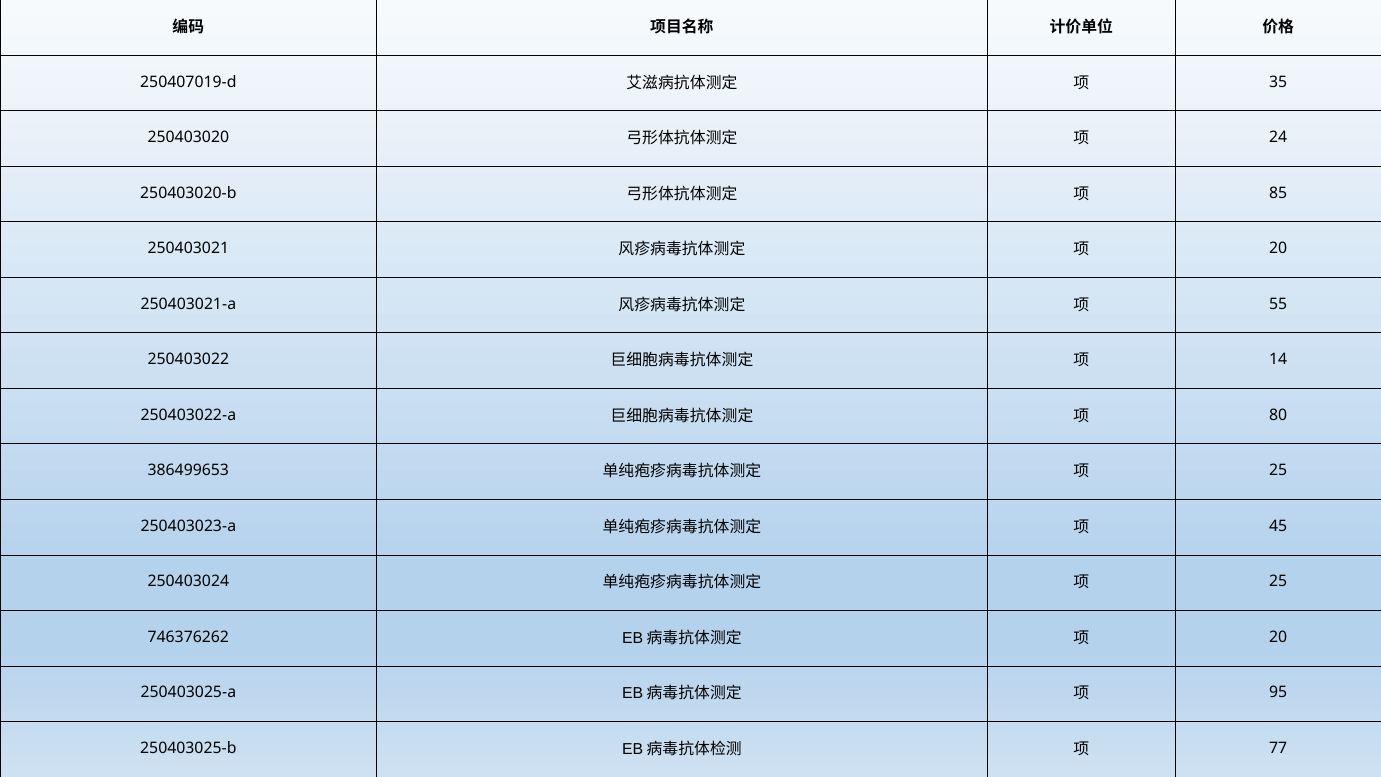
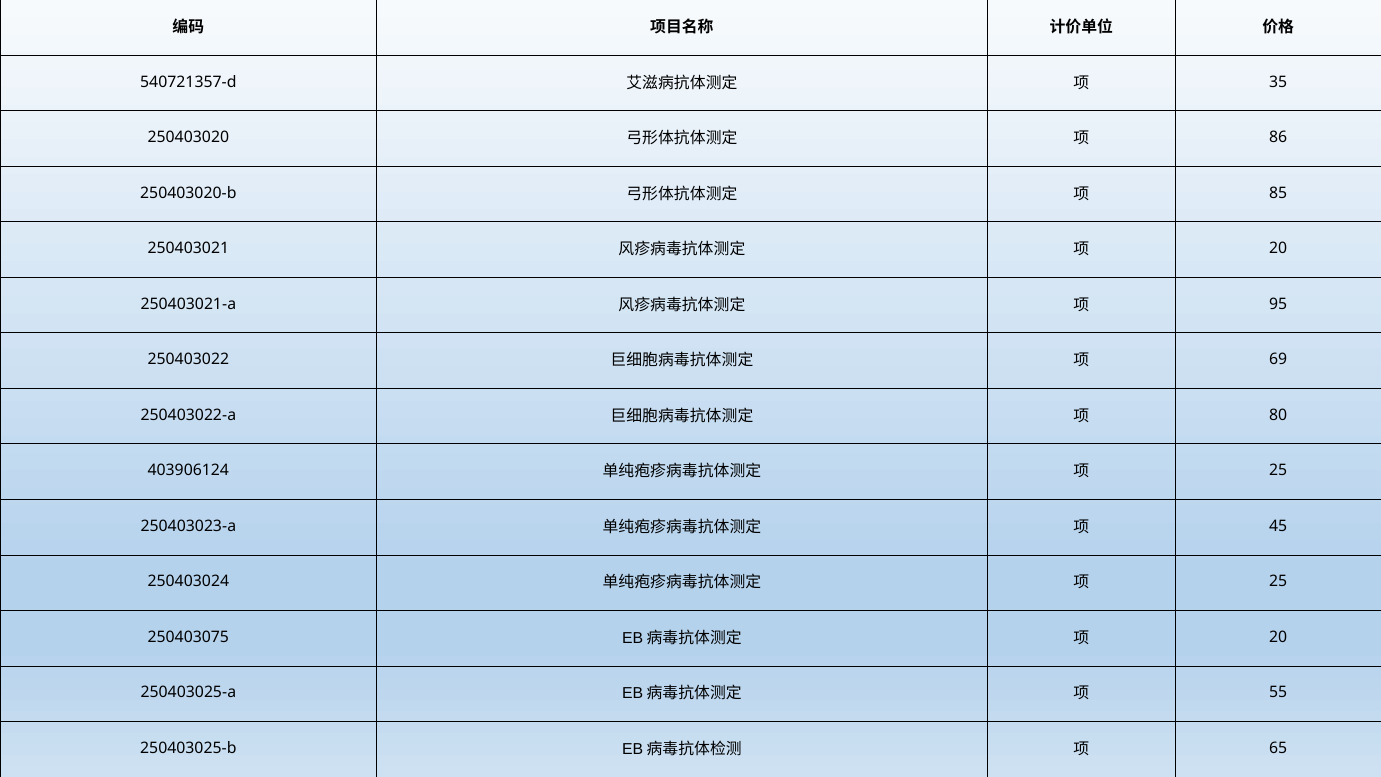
250407019-d: 250407019-d -> 540721357-d
24: 24 -> 86
55: 55 -> 95
14: 14 -> 69
386499653: 386499653 -> 403906124
746376262: 746376262 -> 250403075
95: 95 -> 55
77: 77 -> 65
